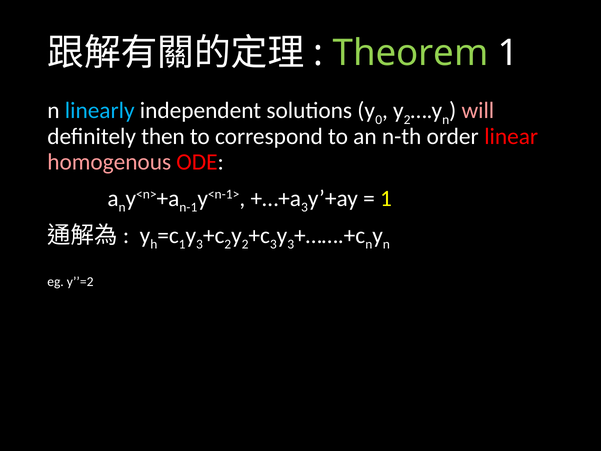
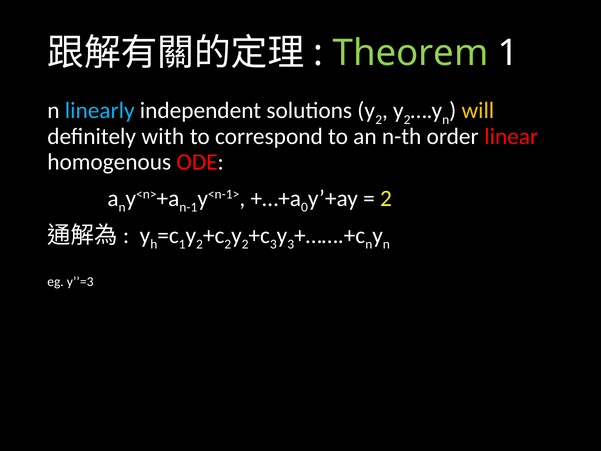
0 at (379, 120): 0 -> 2
will colour: pink -> yellow
then: then -> with
homogenous colour: pink -> white
3 at (305, 207): 3 -> 0
1 at (386, 198): 1 -> 2
3 at (199, 244): 3 -> 2
y’’=2: y’’=2 -> y’’=3
